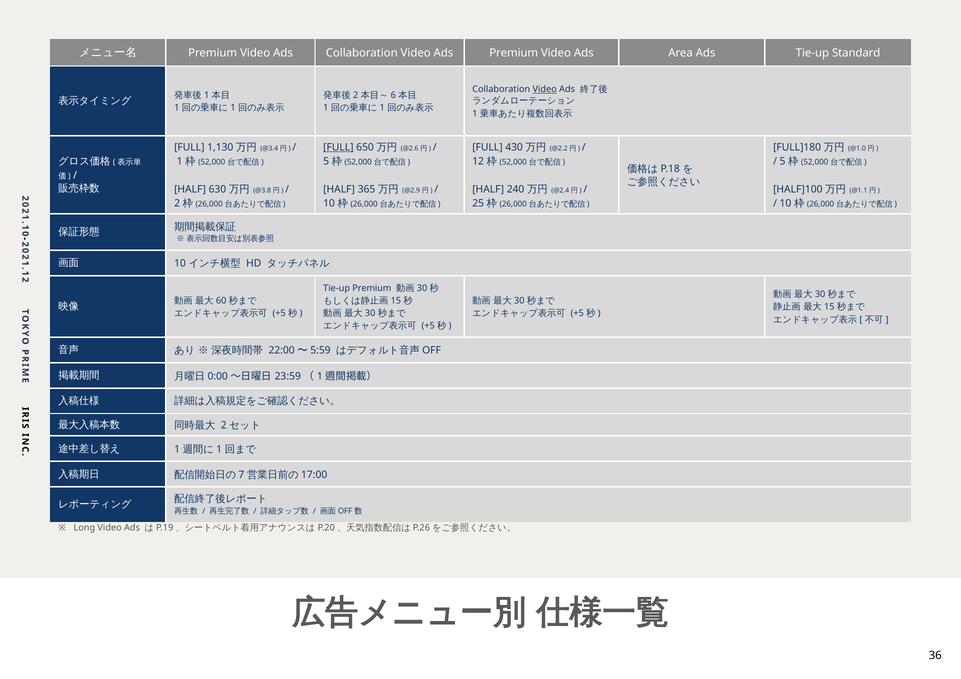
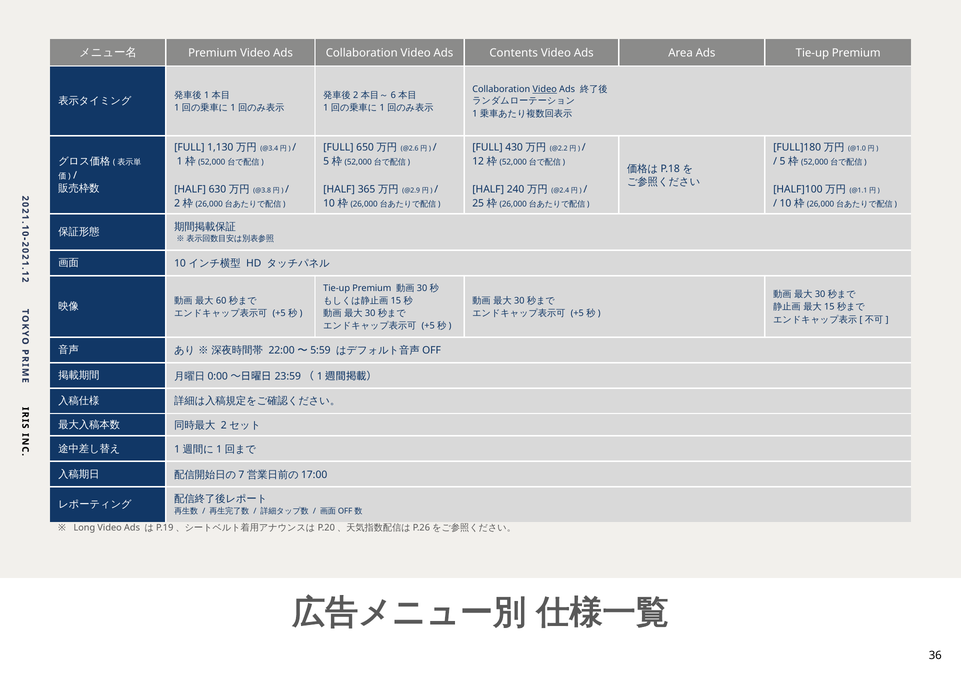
Ads Premium: Premium -> Contents
Ads Tie-up Standard: Standard -> Premium
FULL at (338, 147) underline: present -> none
